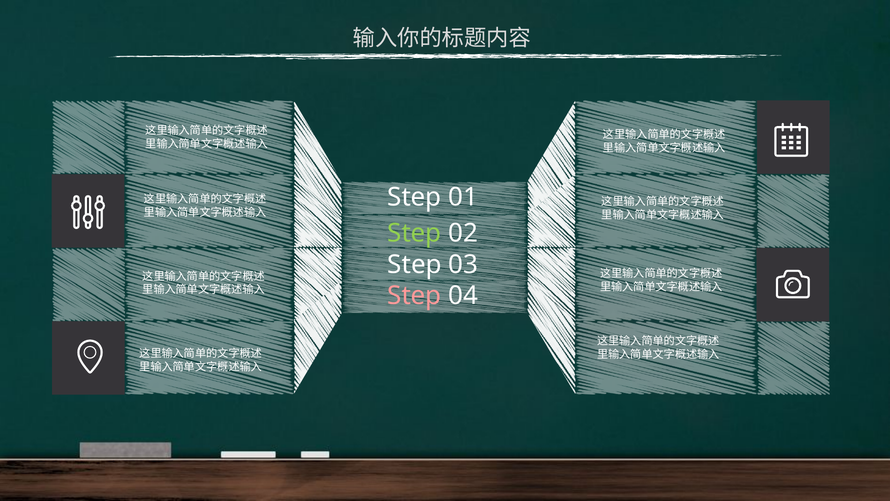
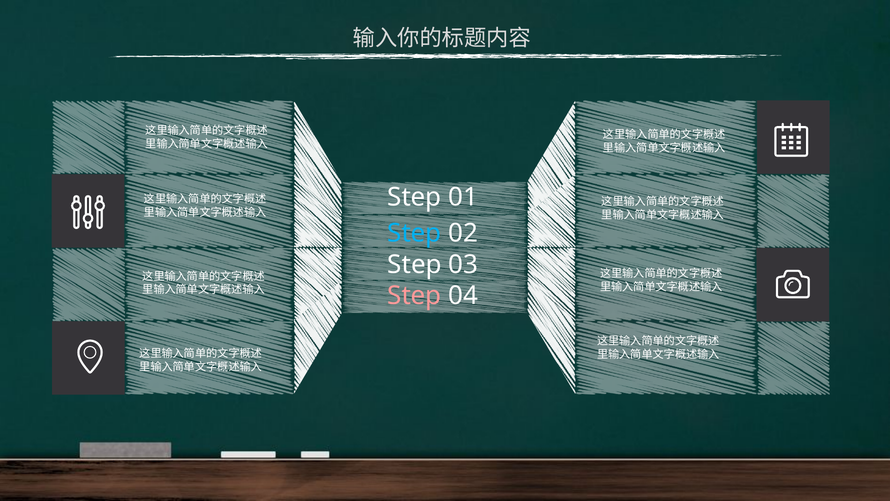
Step at (414, 233) colour: light green -> light blue
